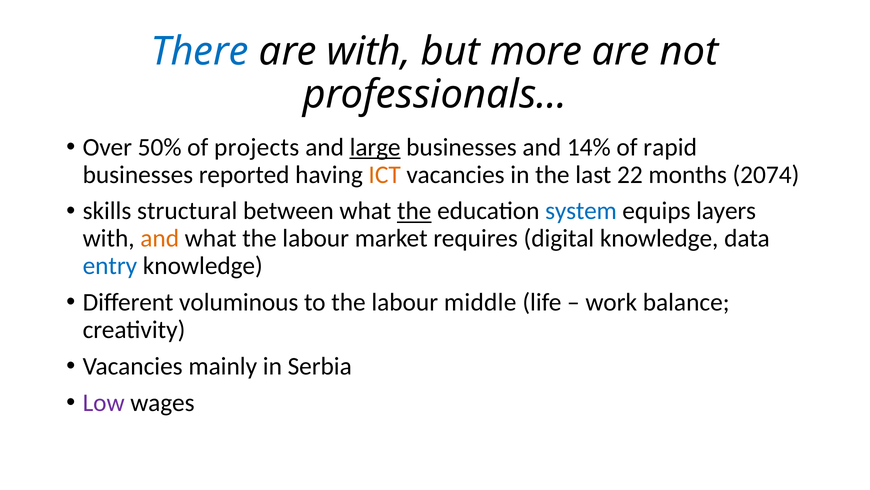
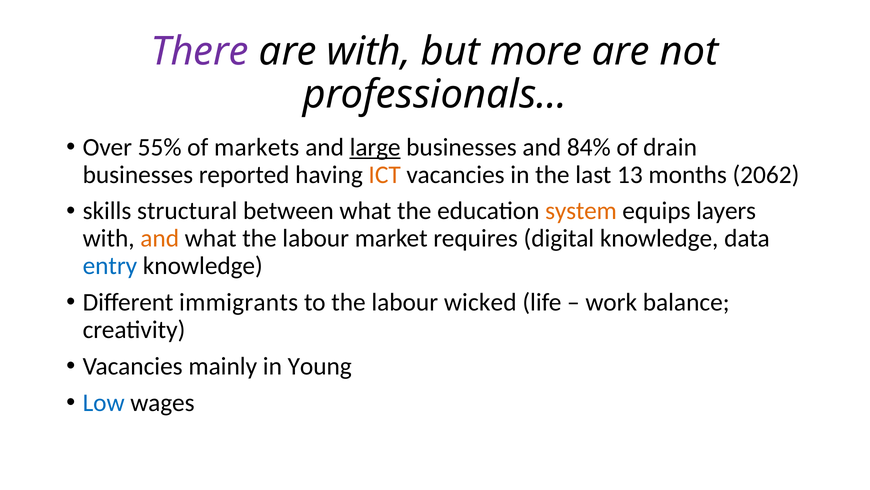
There colour: blue -> purple
50%: 50% -> 55%
projects: projects -> markets
14%: 14% -> 84%
rapid: rapid -> drain
22: 22 -> 13
2074: 2074 -> 2062
the at (414, 211) underline: present -> none
system colour: blue -> orange
voluminous: voluminous -> immigrants
middle: middle -> wicked
Serbia: Serbia -> Young
Low colour: purple -> blue
